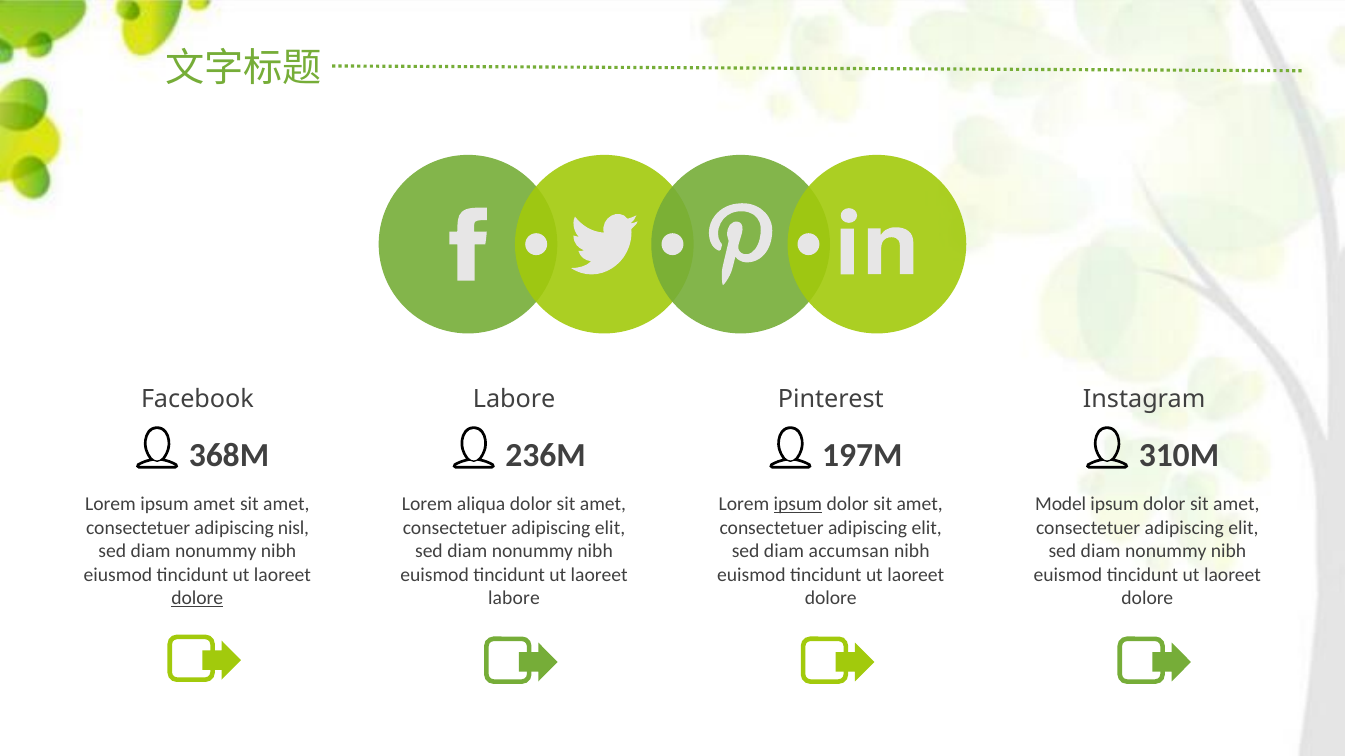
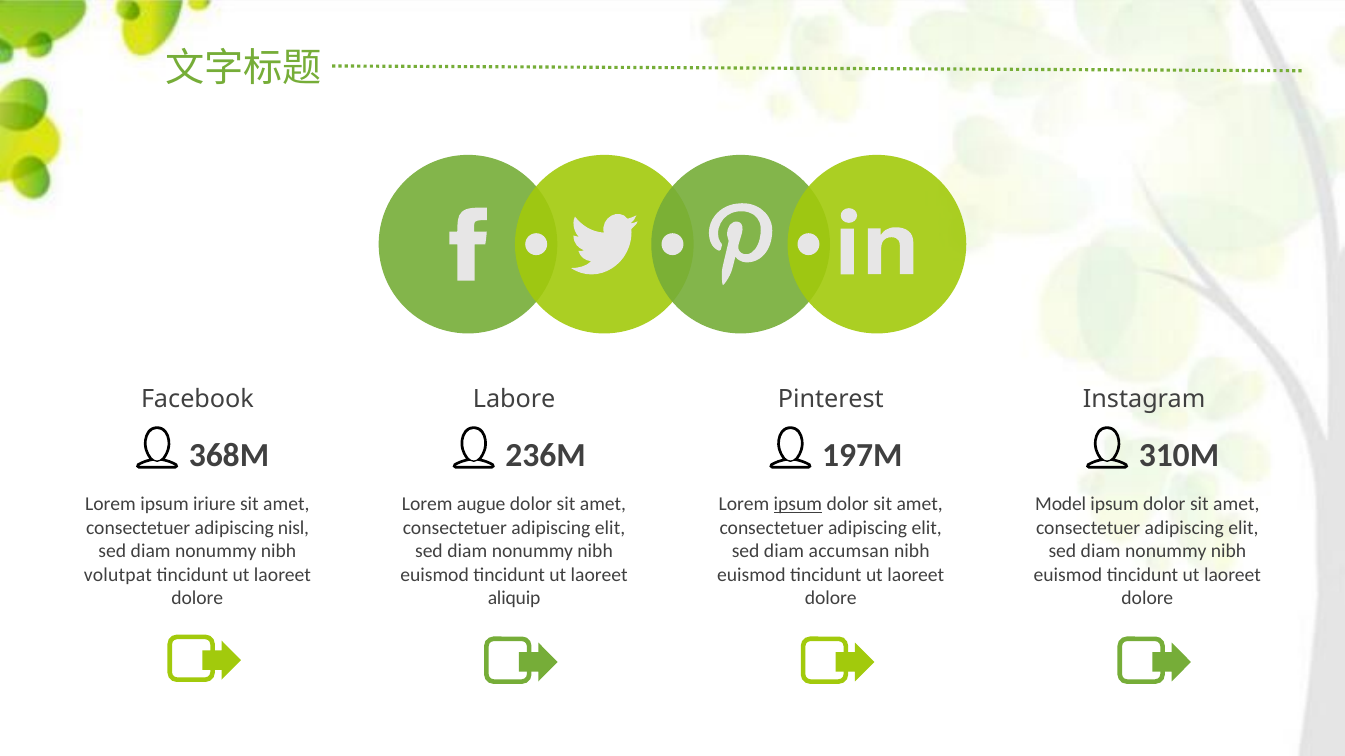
ipsum amet: amet -> iriure
aliqua: aliqua -> augue
eiusmod: eiusmod -> volutpat
dolore at (197, 599) underline: present -> none
labore at (514, 599): labore -> aliquip
